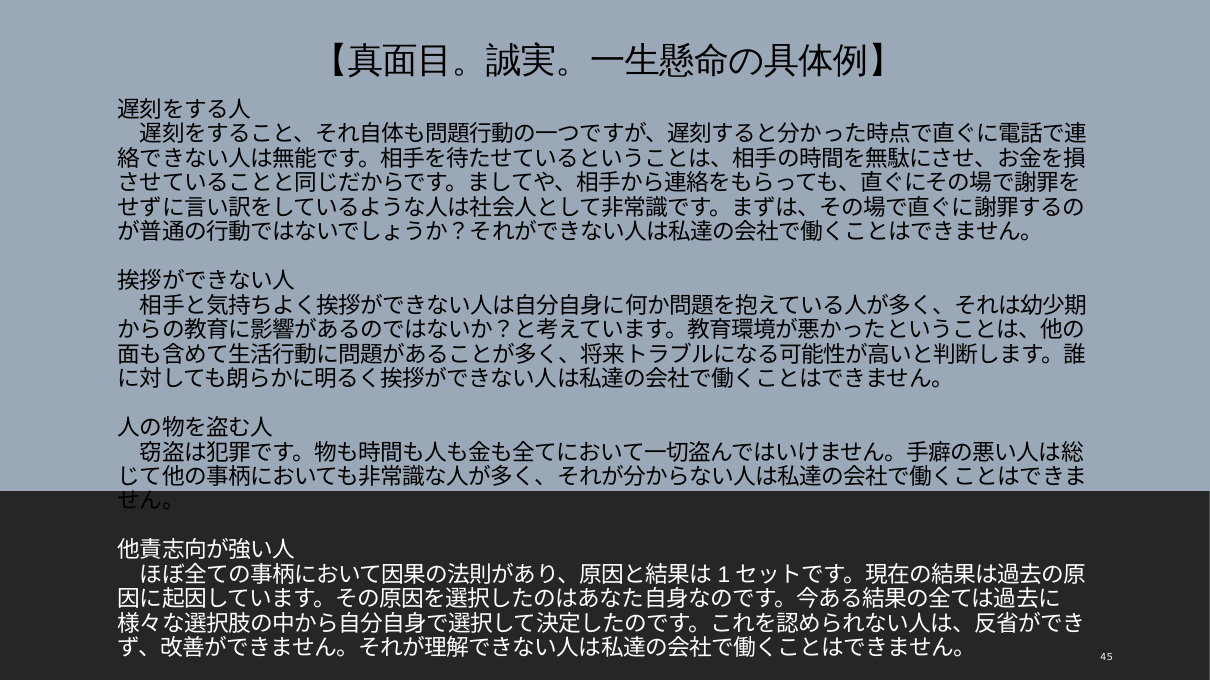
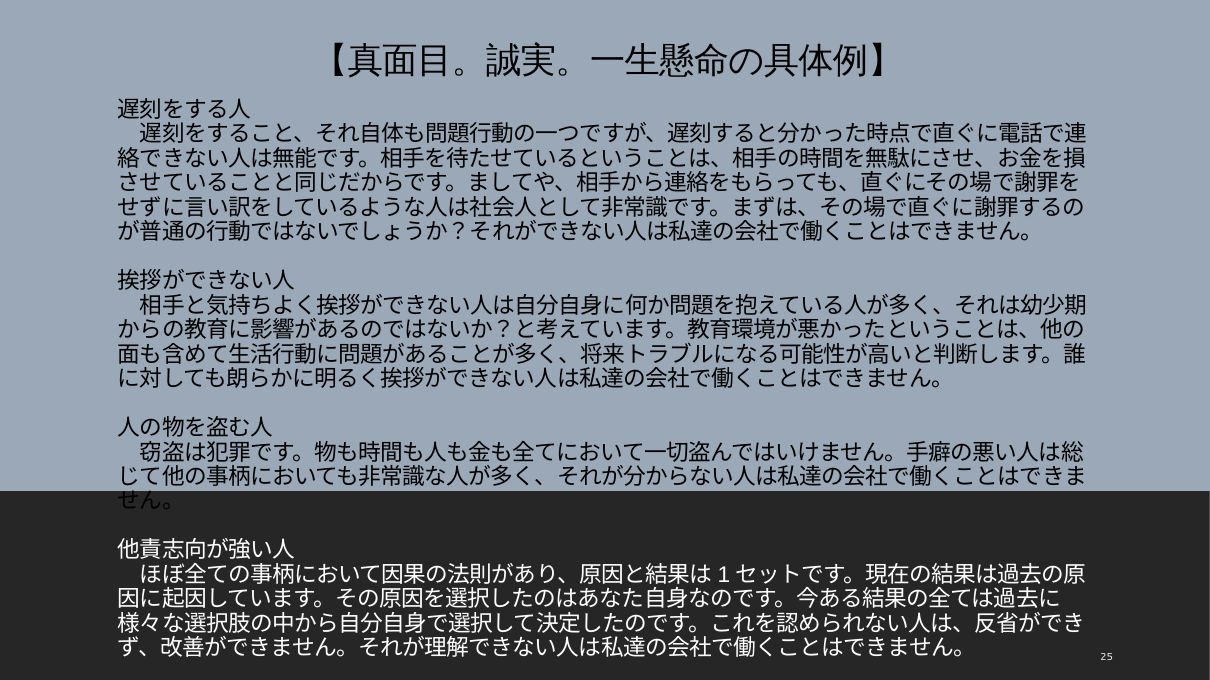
45: 45 -> 25
